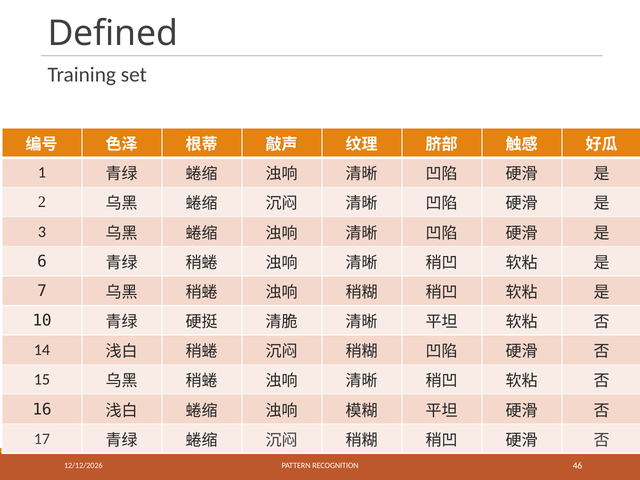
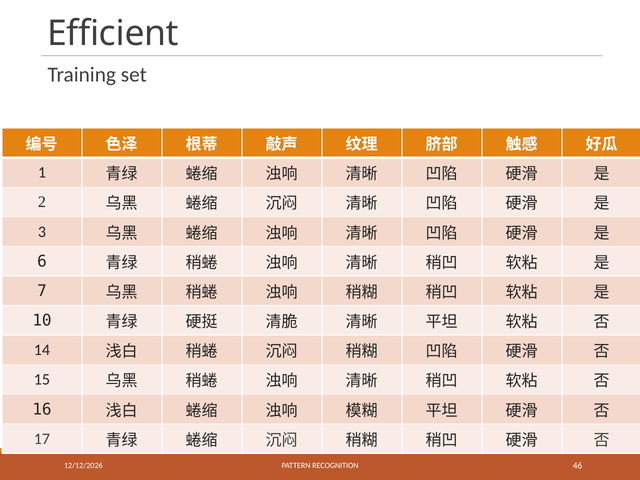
Defined: Defined -> Efficient
